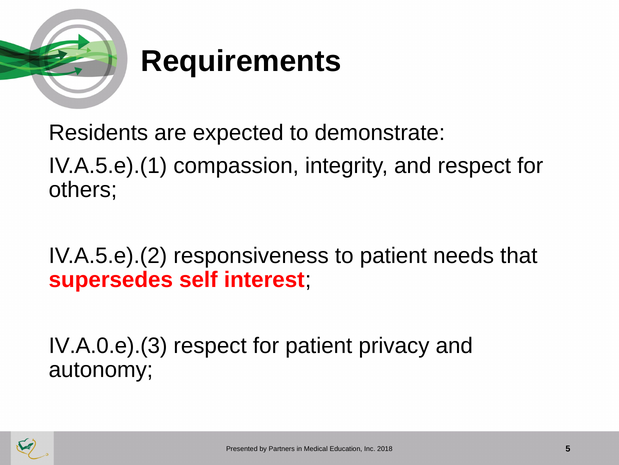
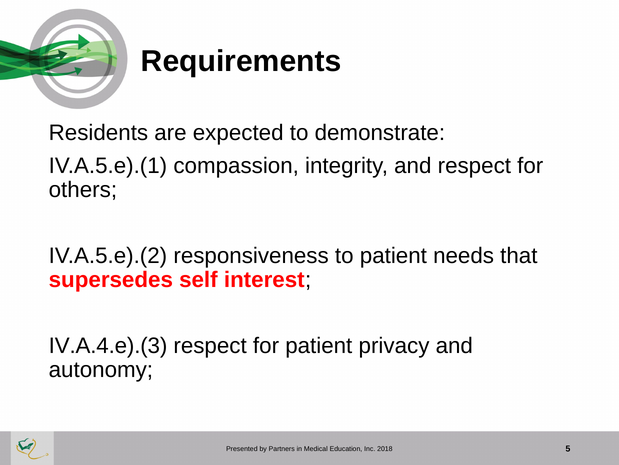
IV.A.0.e).(3: IV.A.0.e).(3 -> IV.A.4.e).(3
